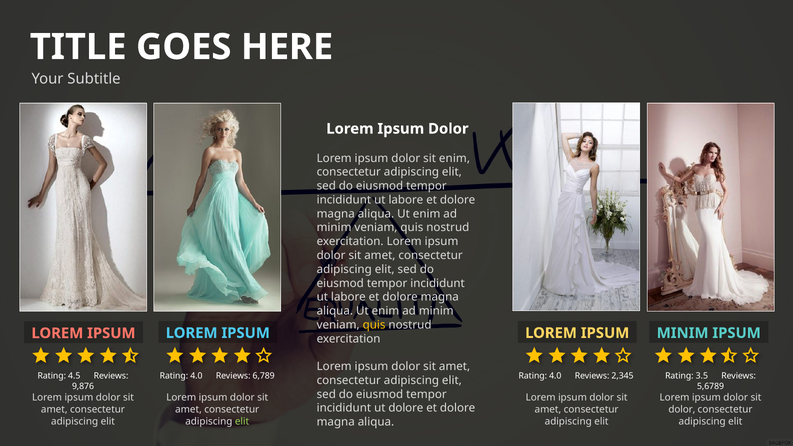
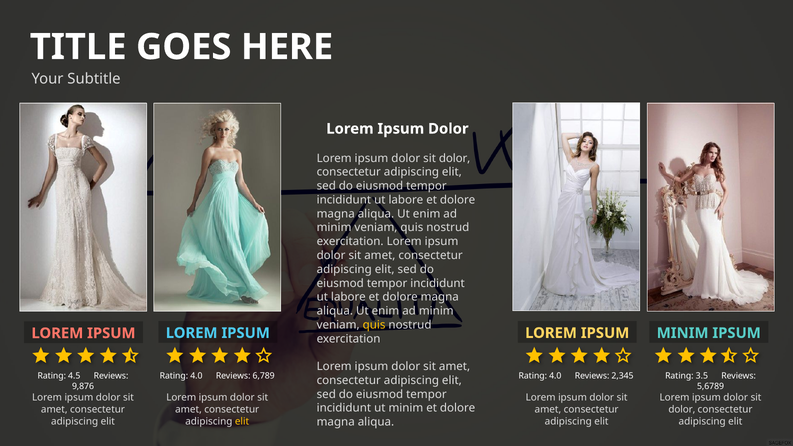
enim at (454, 158): enim -> dolor
ut dolore: dolore -> minim
elit at (242, 421) colour: light green -> yellow
